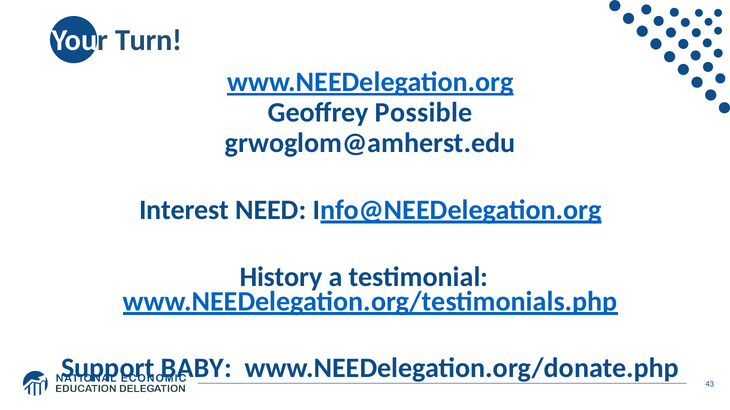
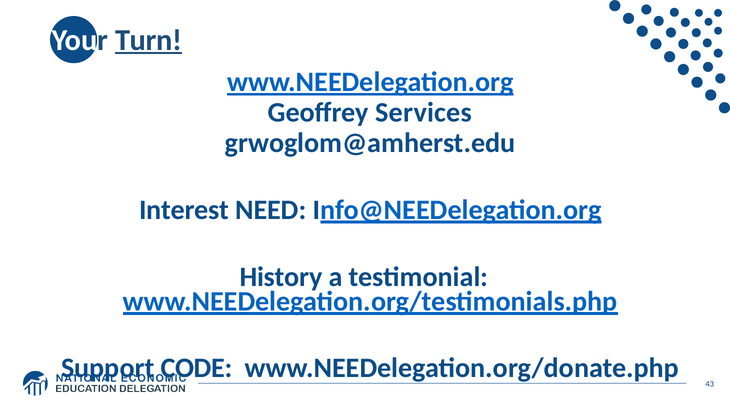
Turn underline: none -> present
Possible: Possible -> Services
BABY: BABY -> CODE
